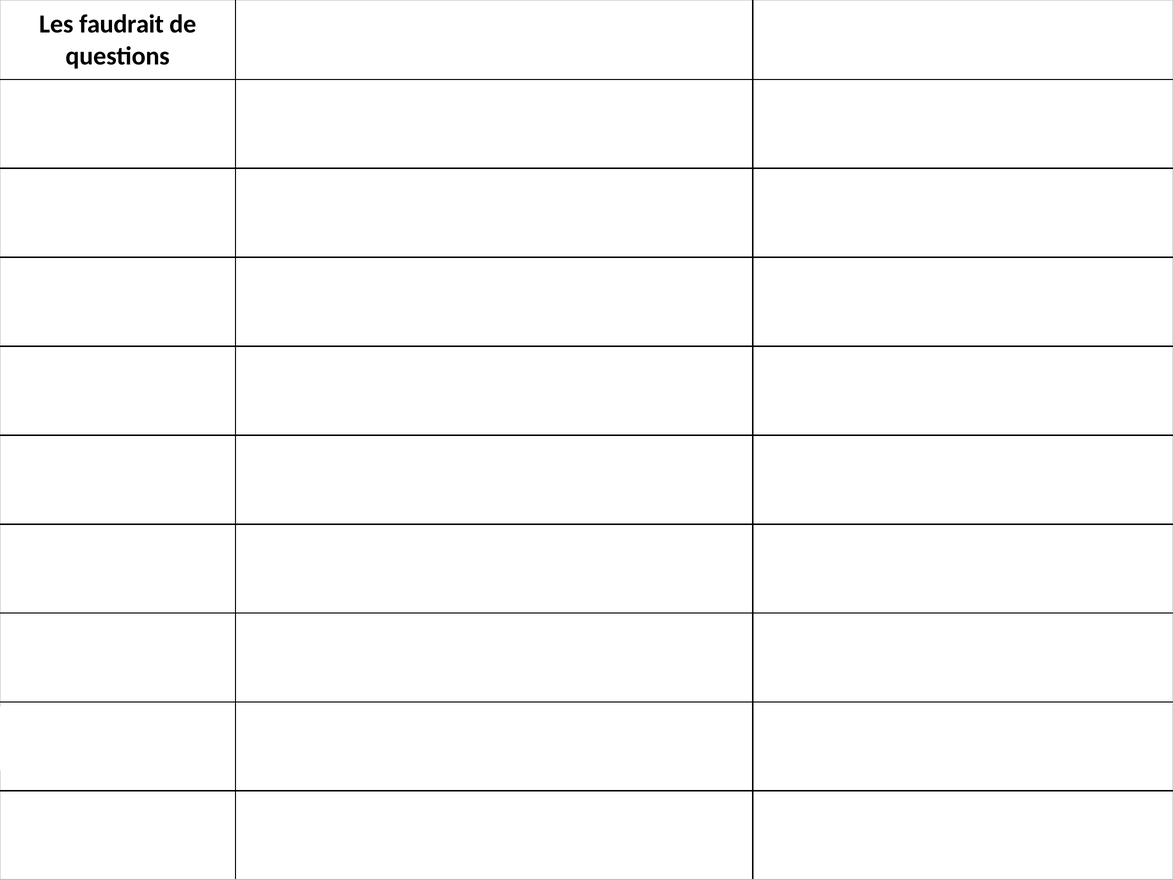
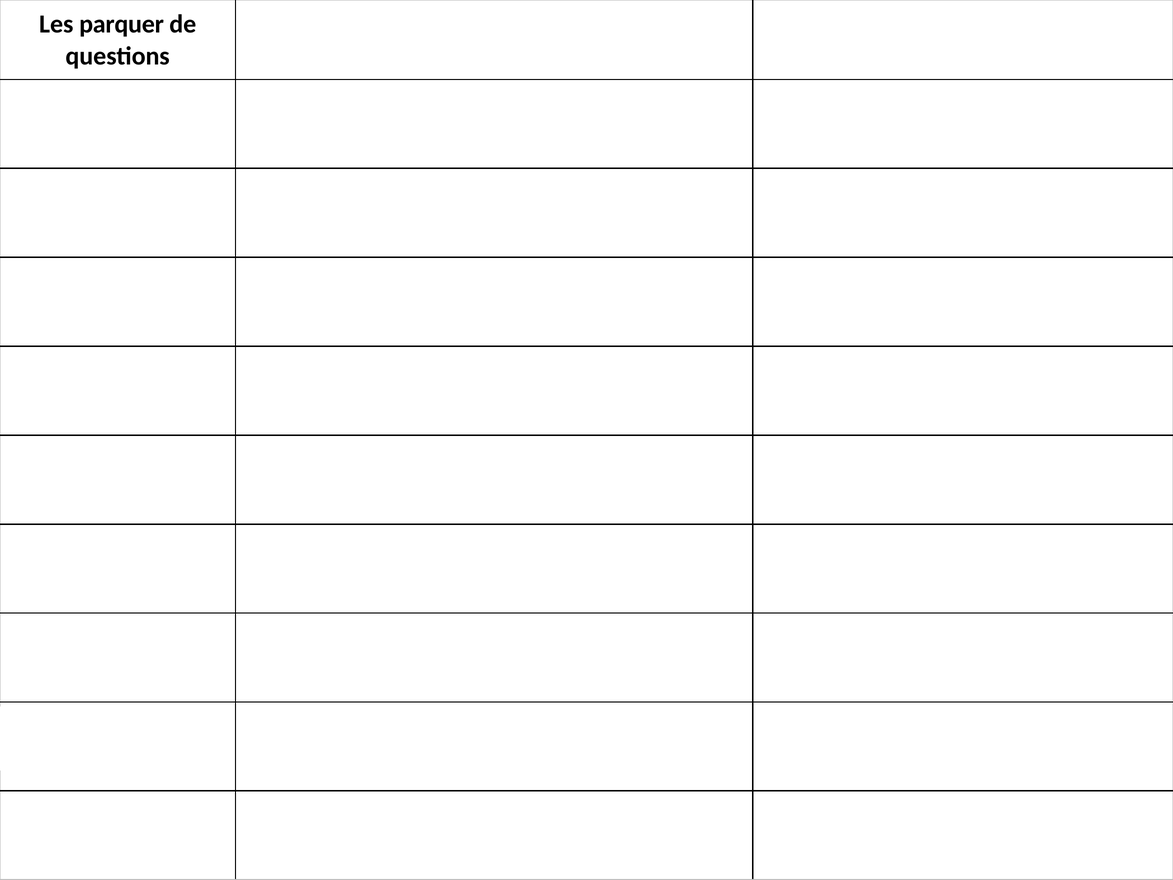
faudrait: faudrait -> parquer
